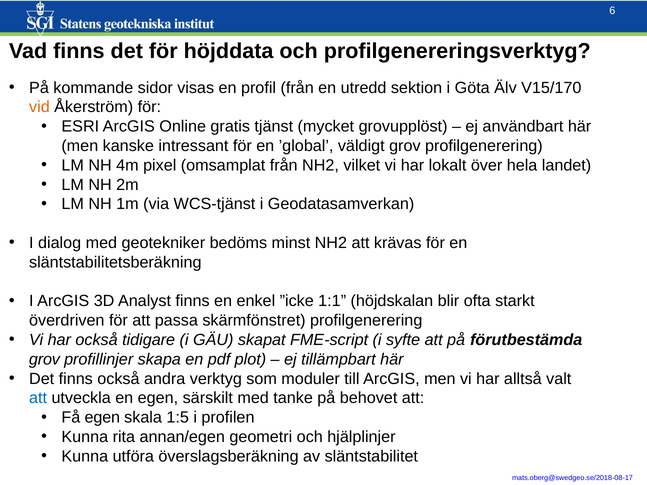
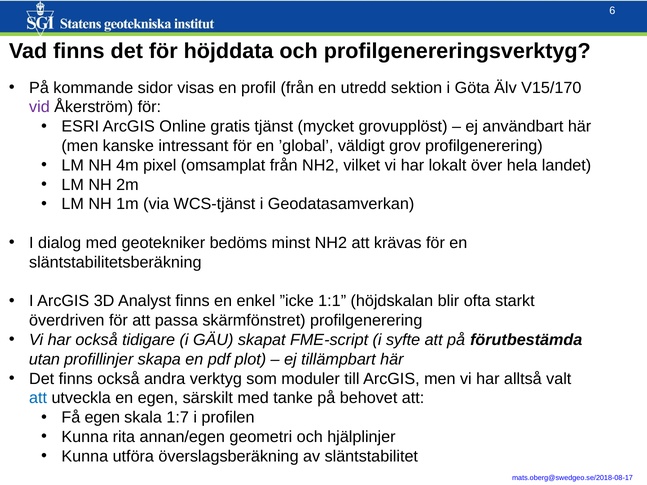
vid colour: orange -> purple
grov at (44, 360): grov -> utan
1:5: 1:5 -> 1:7
